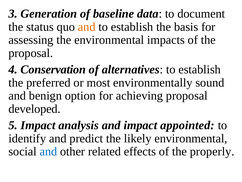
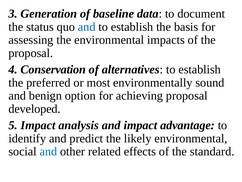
and at (87, 27) colour: orange -> blue
appointed: appointed -> advantage
properly: properly -> standard
